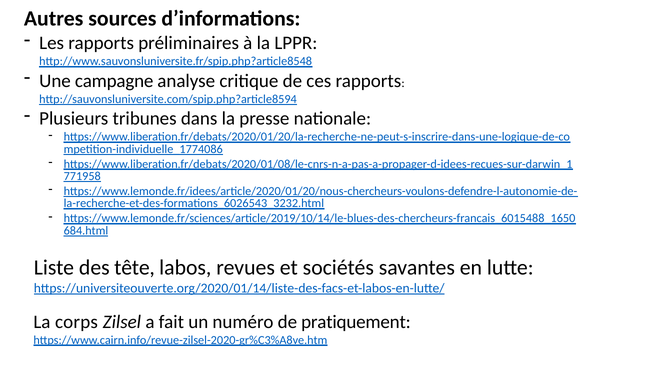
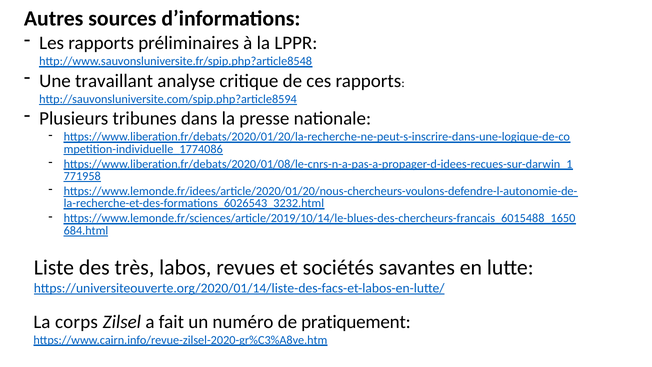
campagne: campagne -> travaillant
tête: tête -> très
